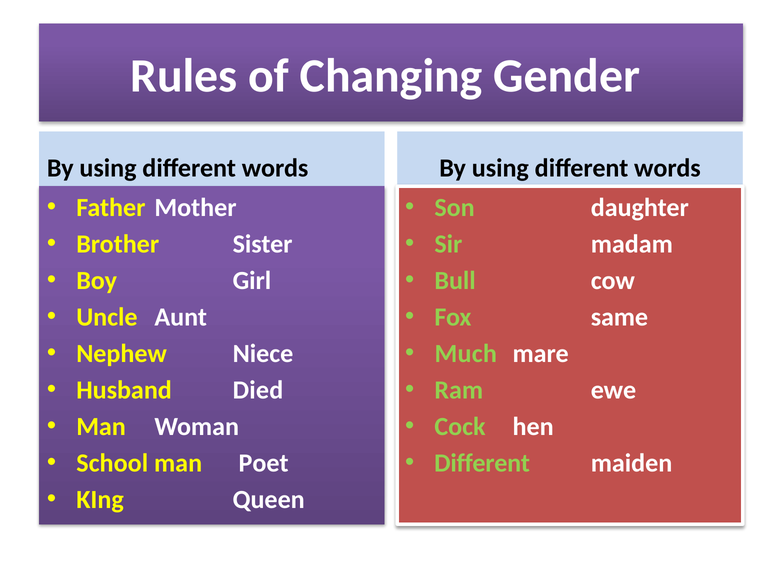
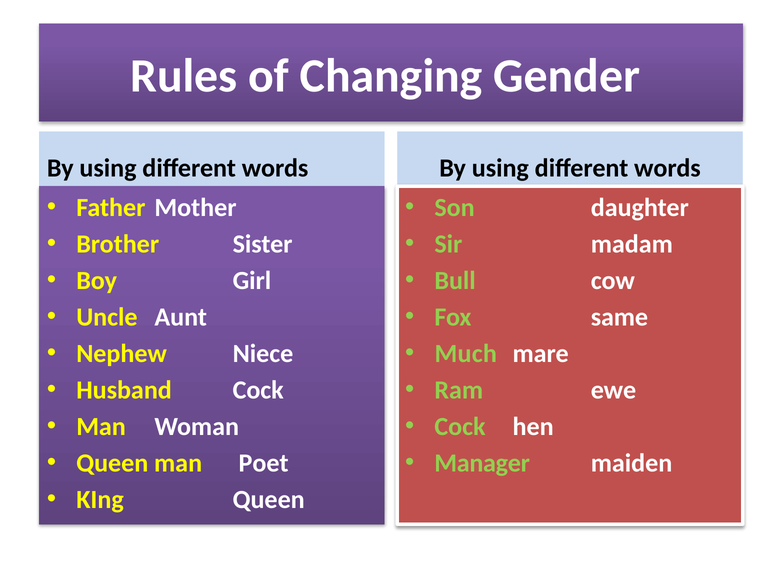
Husband Died: Died -> Cock
School at (112, 463): School -> Queen
Different at (482, 463): Different -> Manager
